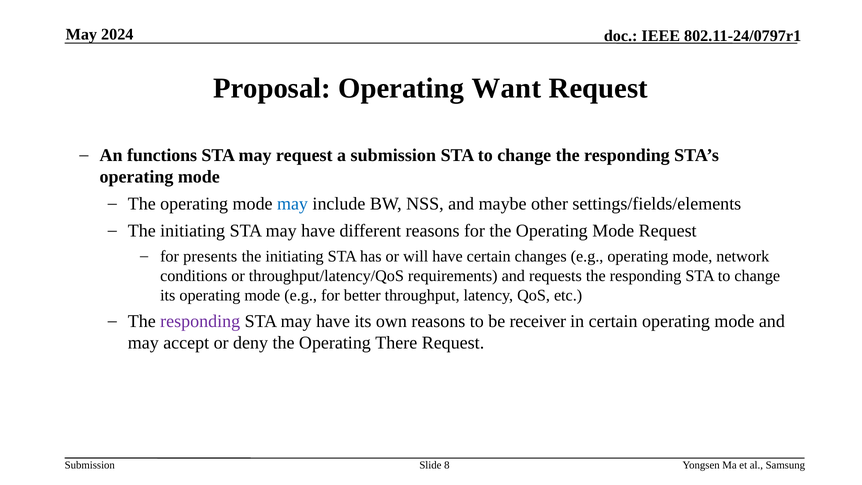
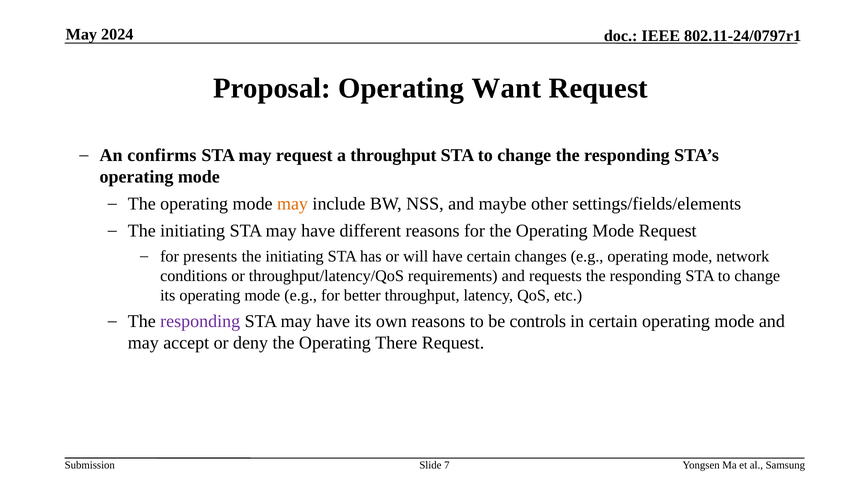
functions: functions -> confirms
a submission: submission -> throughput
may at (293, 204) colour: blue -> orange
receiver: receiver -> controls
8: 8 -> 7
